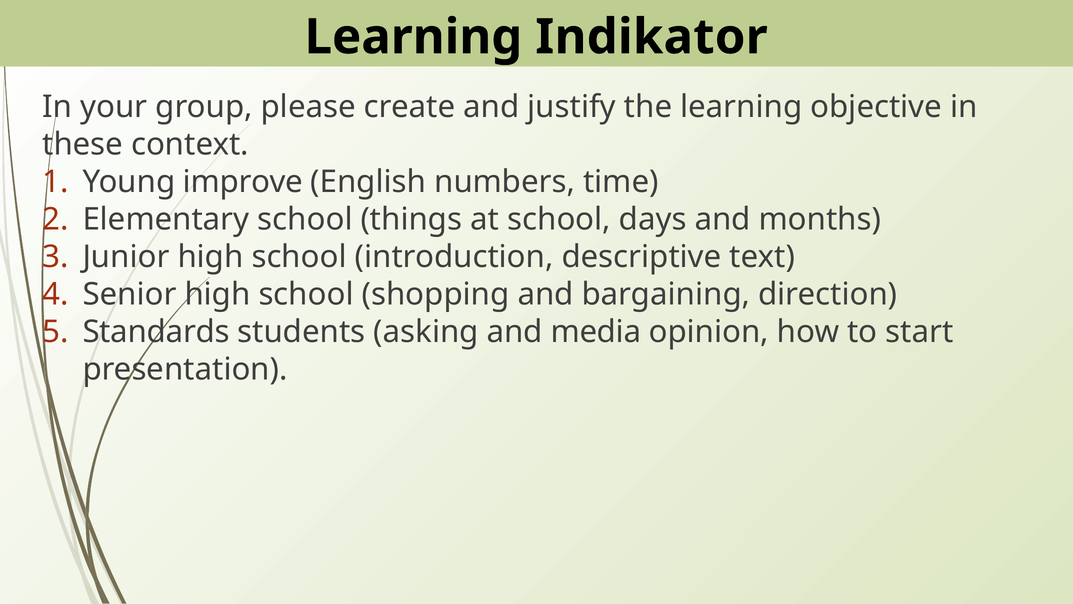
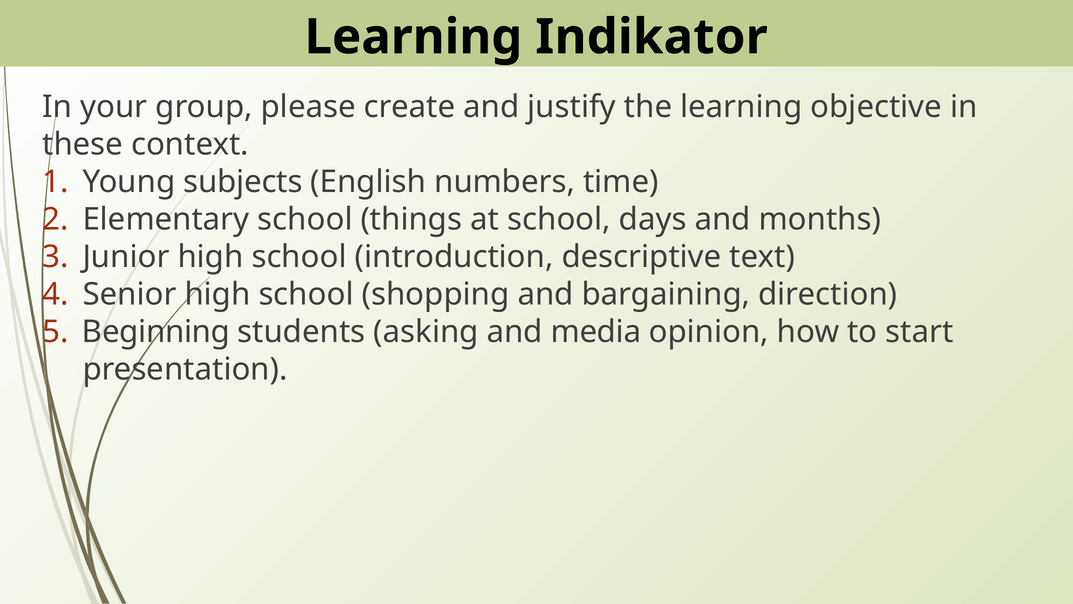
improve: improve -> subjects
Standards: Standards -> Beginning
